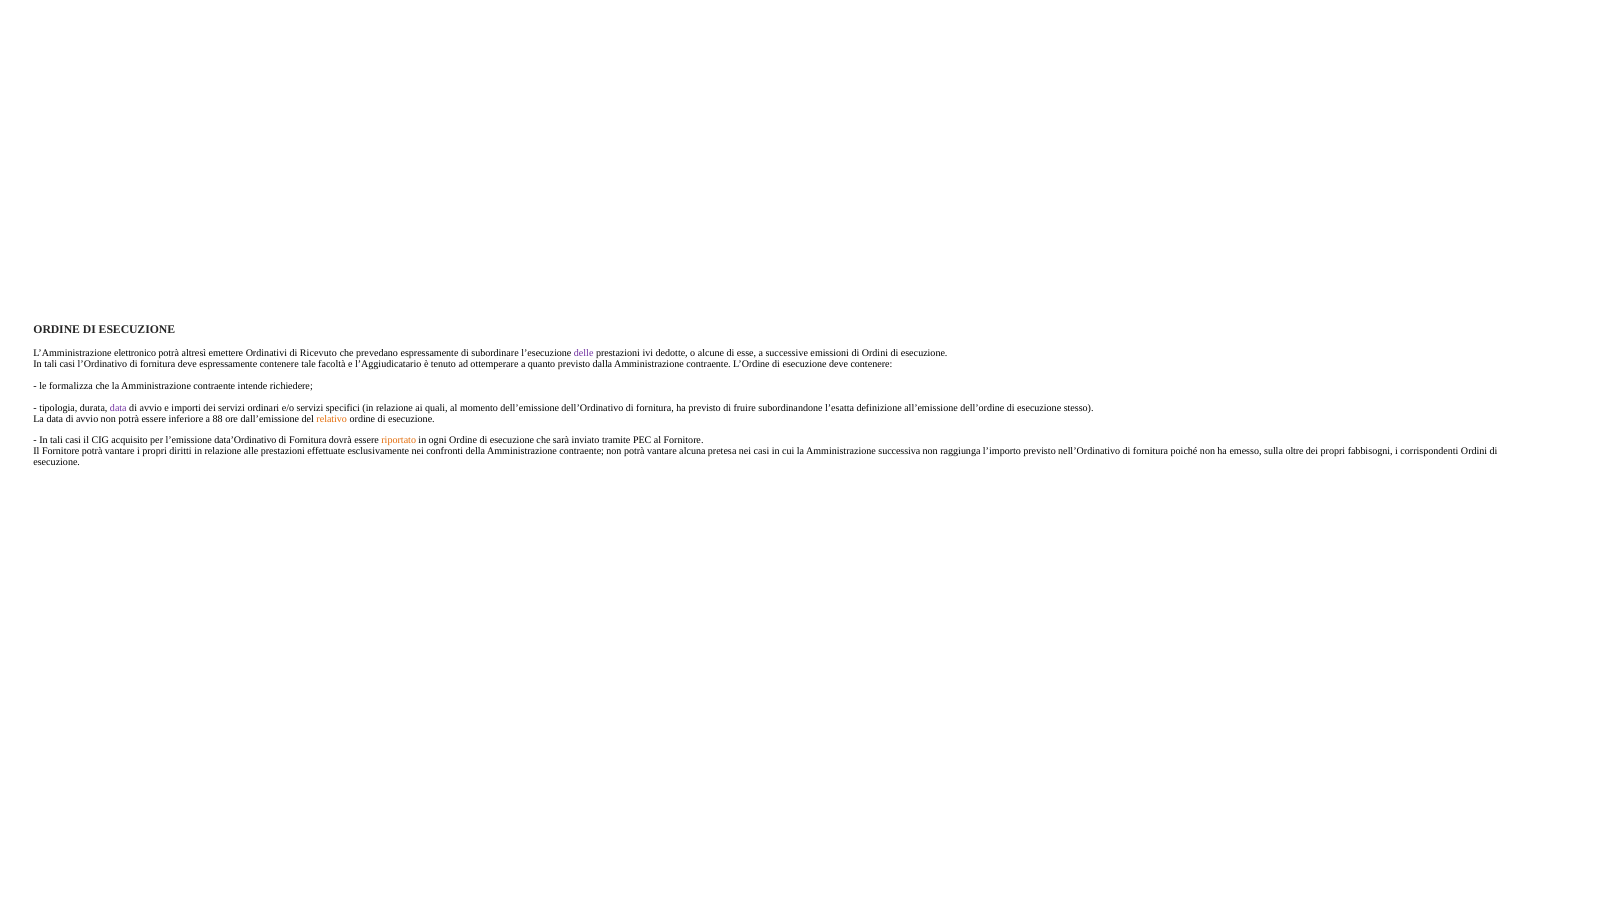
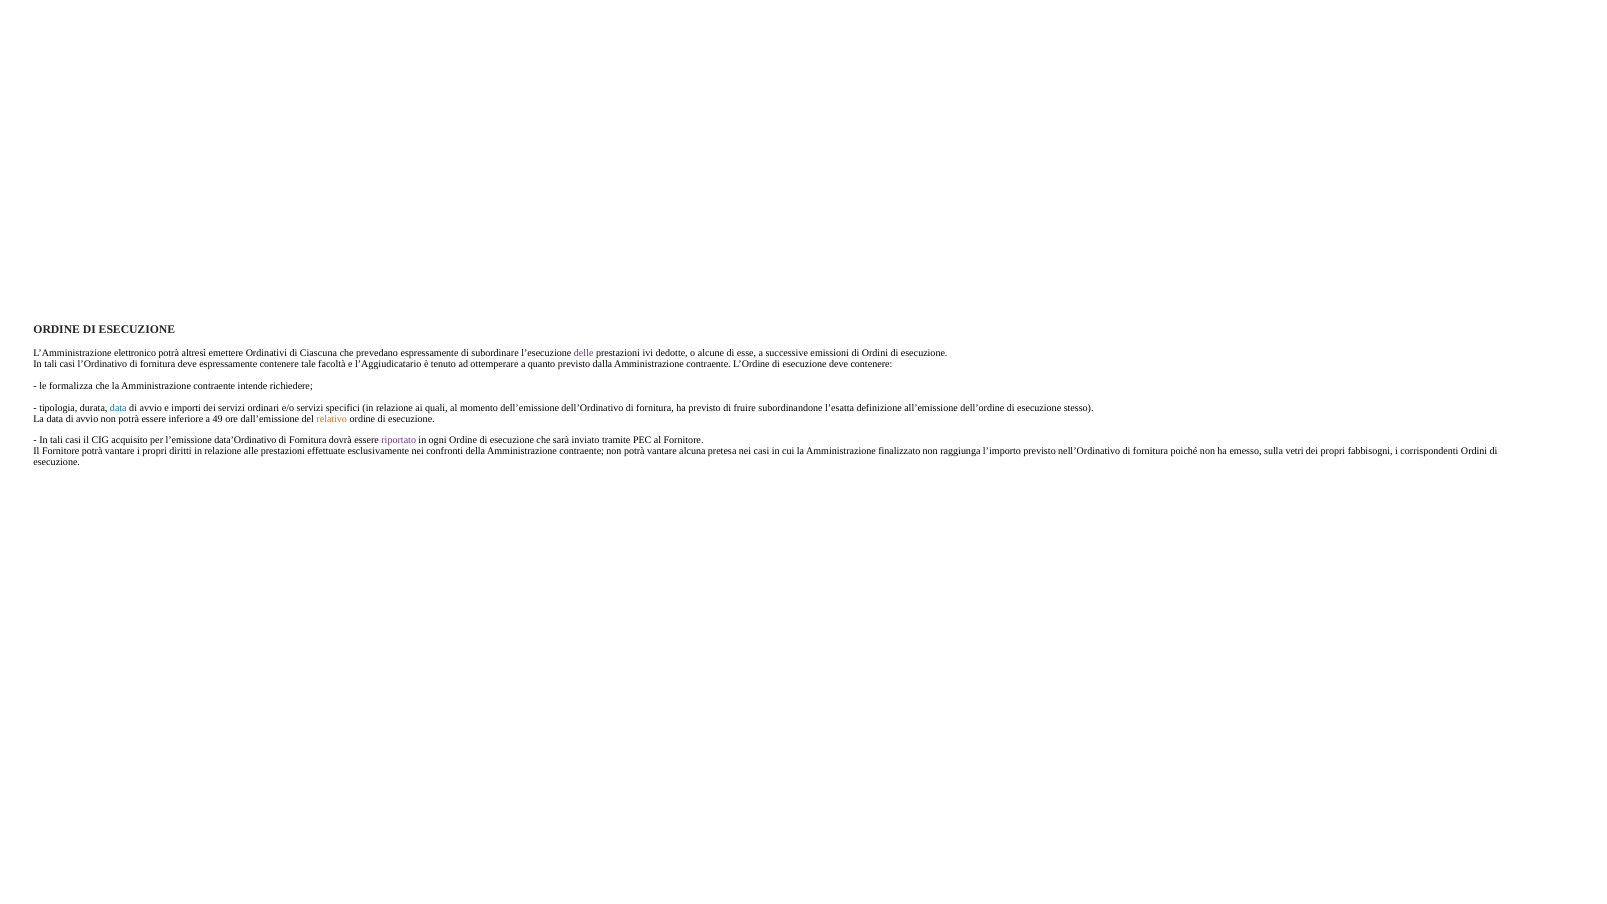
Ricevuto: Ricevuto -> Ciascuna
data at (118, 408) colour: purple -> blue
88: 88 -> 49
riportato colour: orange -> purple
successiva: successiva -> finalizzato
oltre: oltre -> vetri
